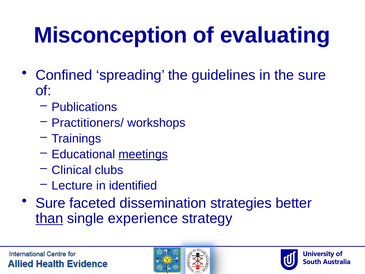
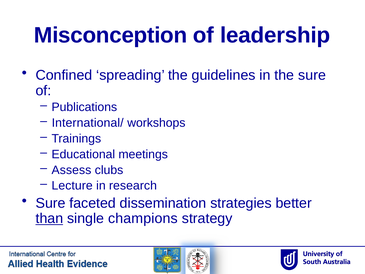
evaluating: evaluating -> leadership
Practitioners/: Practitioners/ -> International/
meetings underline: present -> none
Clinical: Clinical -> Assess
identified: identified -> research
experience: experience -> champions
